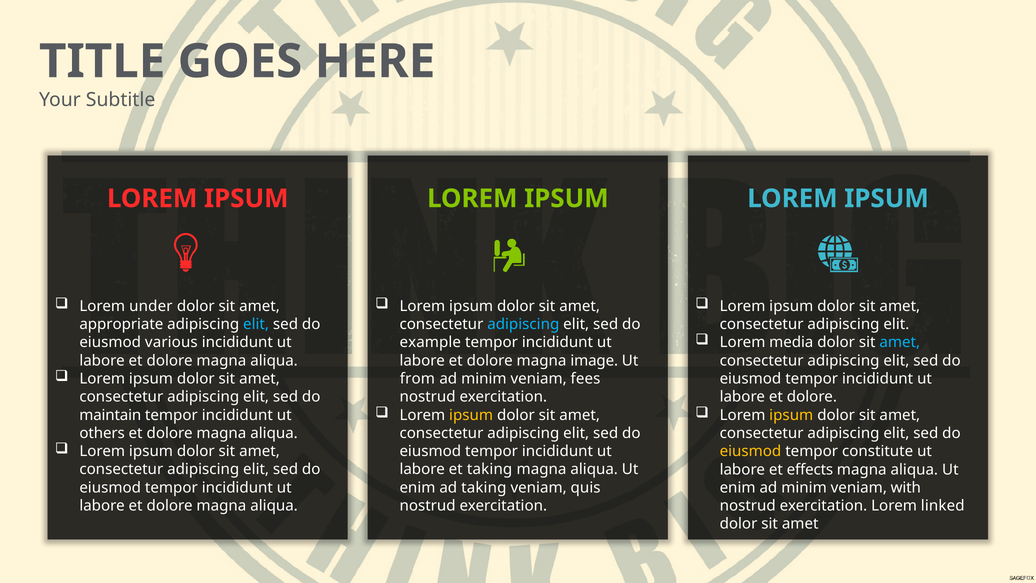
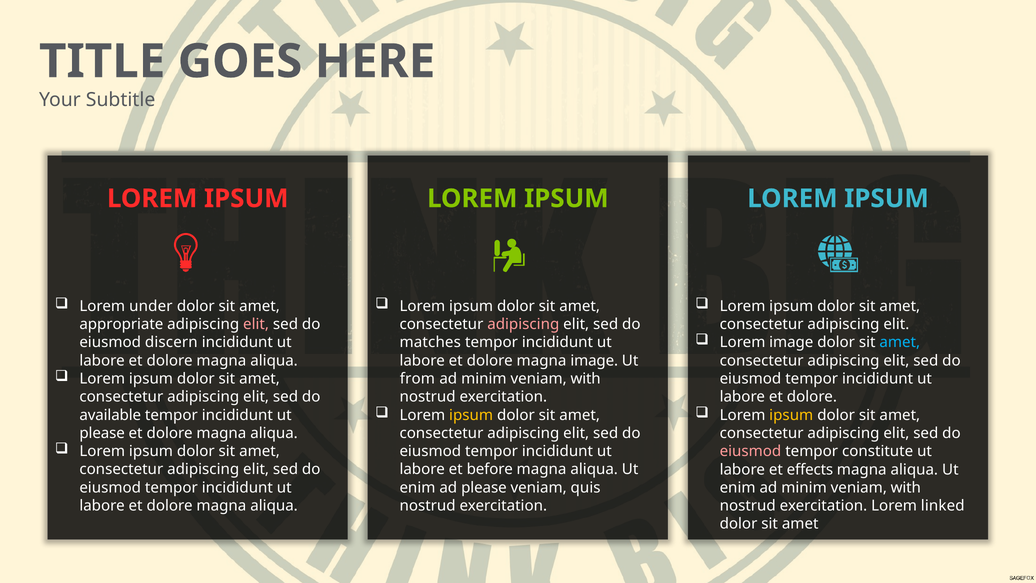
elit at (256, 324) colour: light blue -> pink
adipiscing at (523, 324) colour: light blue -> pink
Lorem media: media -> image
various: various -> discern
example: example -> matches
fees at (586, 379): fees -> with
maintain: maintain -> available
others at (102, 433): others -> please
eiusmod at (750, 451) colour: yellow -> pink
et taking: taking -> before
ad taking: taking -> please
